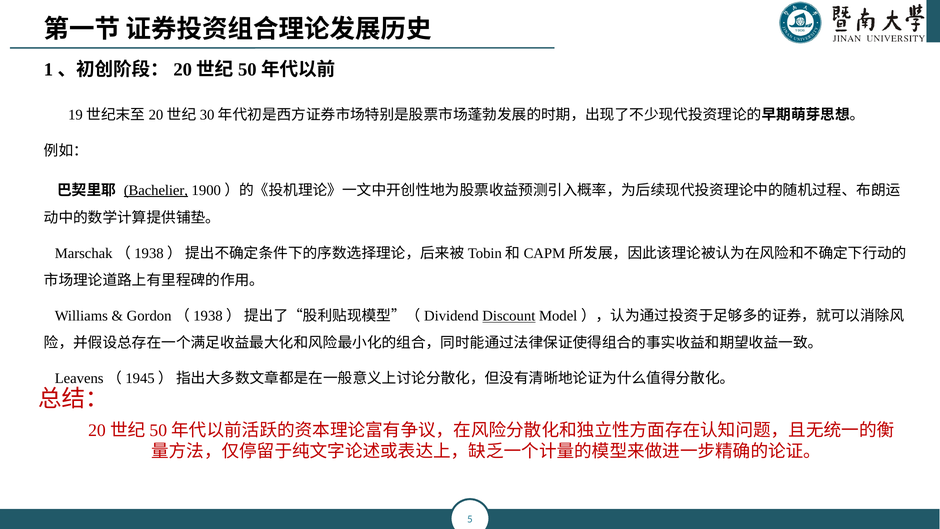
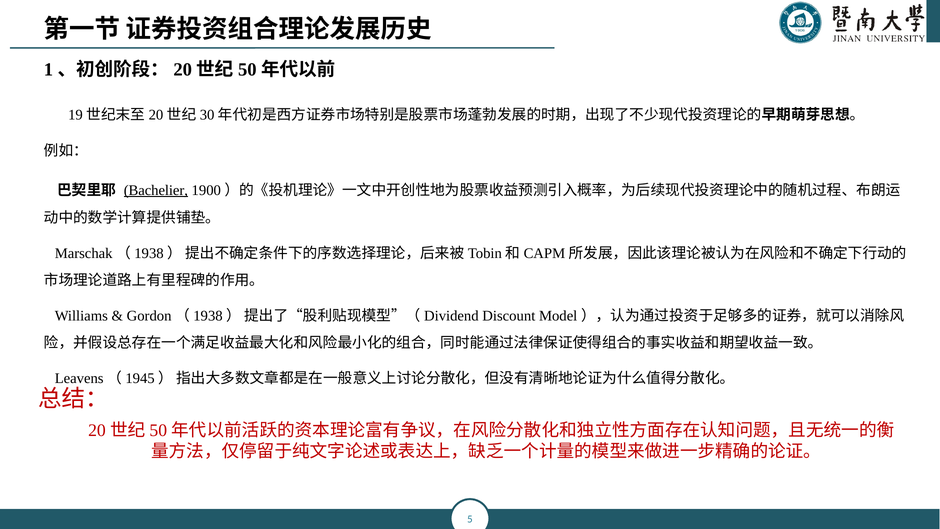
Discount underline: present -> none
